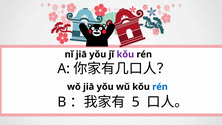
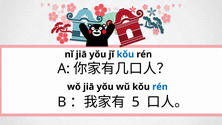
kǒu at (125, 54) colour: purple -> blue
